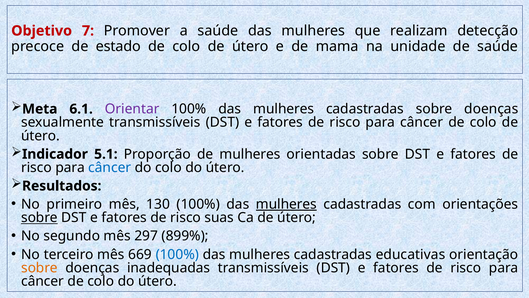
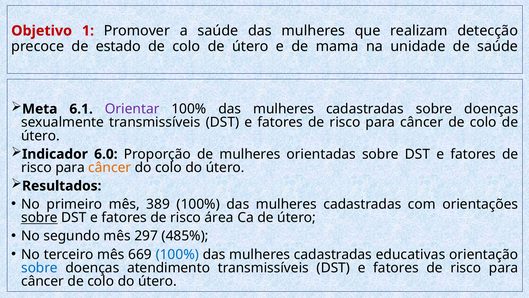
7: 7 -> 1
5.1: 5.1 -> 6.0
câncer at (110, 167) colour: blue -> orange
130: 130 -> 389
mulheres at (286, 204) underline: present -> none
suas: suas -> área
899%: 899% -> 485%
sobre at (39, 267) colour: orange -> blue
inadequadas: inadequadas -> atendimento
